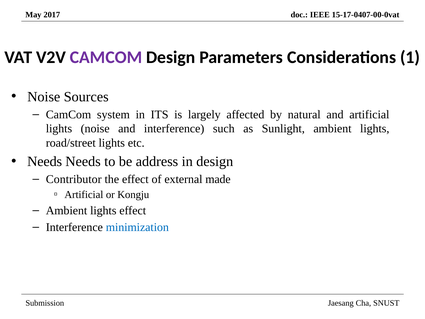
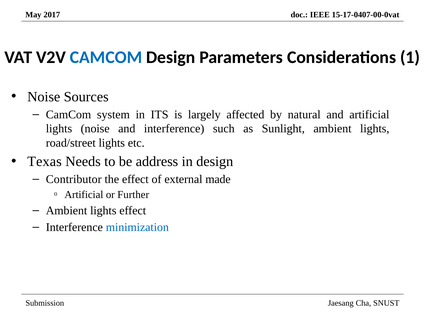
CAMCOM at (106, 57) colour: purple -> blue
Needs at (45, 161): Needs -> Texas
Kongju: Kongju -> Further
